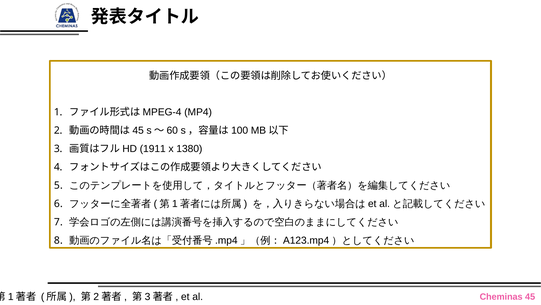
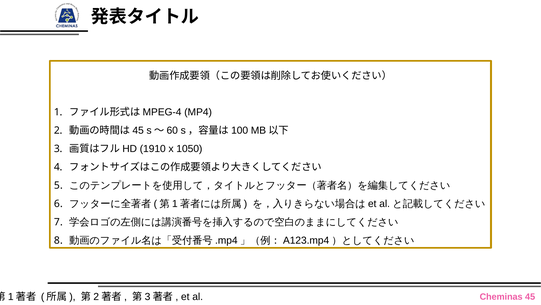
1911: 1911 -> 1910
1380: 1380 -> 1050
